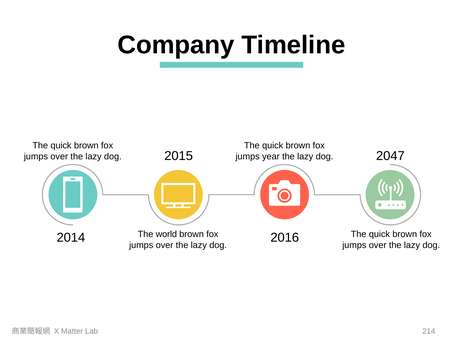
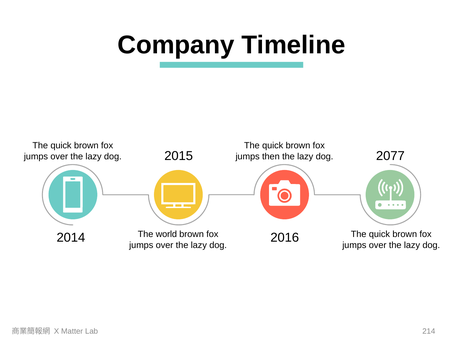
2047: 2047 -> 2077
year: year -> then
